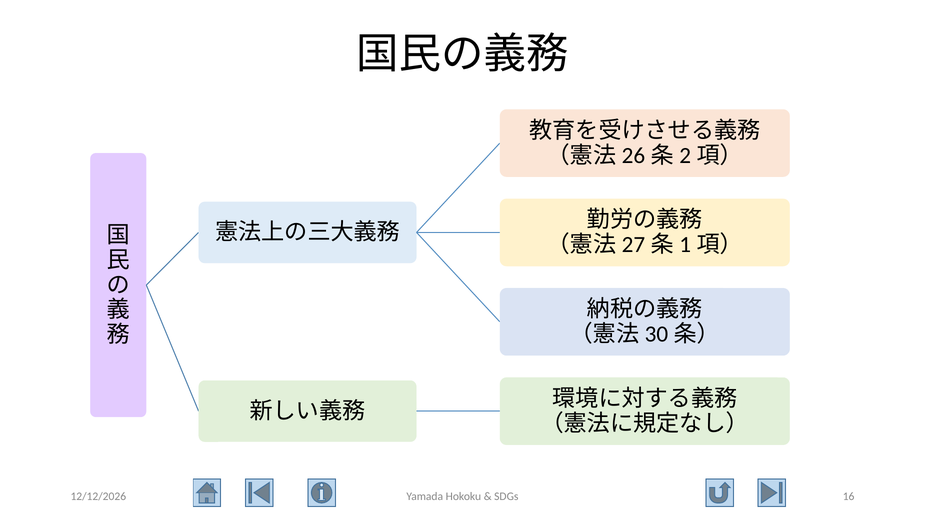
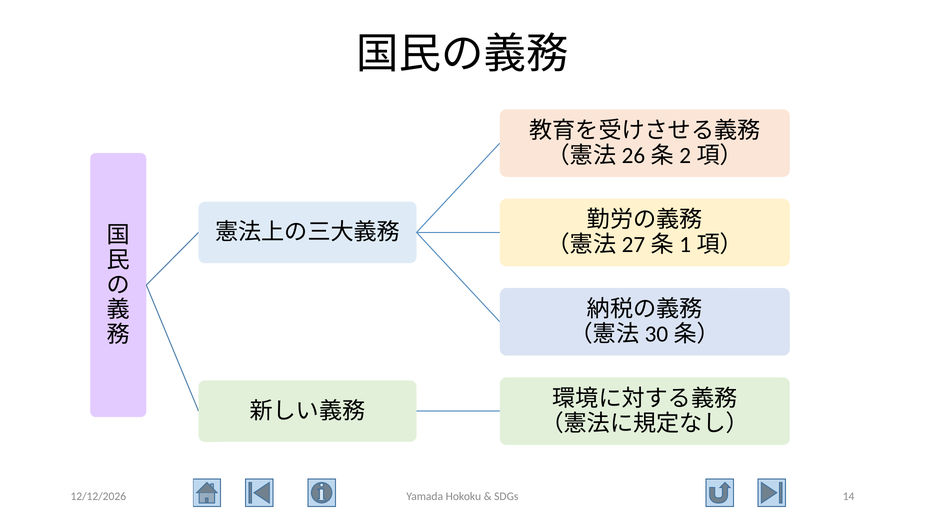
16: 16 -> 14
